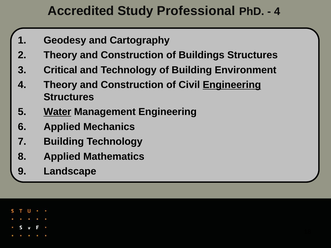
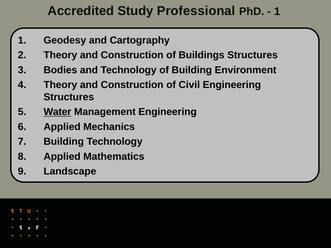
4 at (277, 12): 4 -> 1
Critical: Critical -> Bodies
Engineering at (232, 85) underline: present -> none
